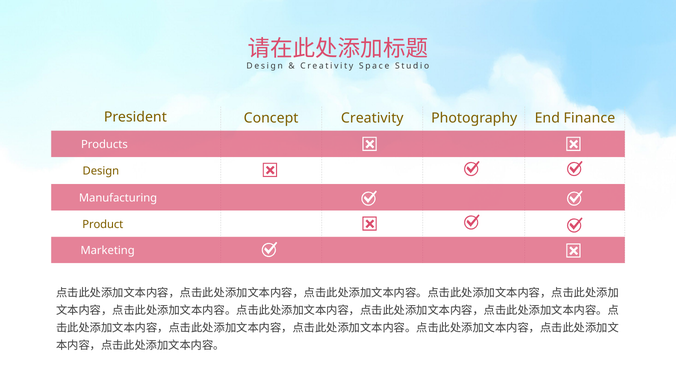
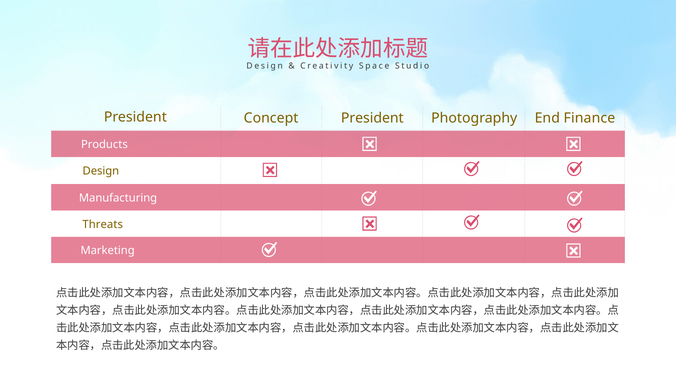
President Creativity: Creativity -> President
Product: Product -> Threats
